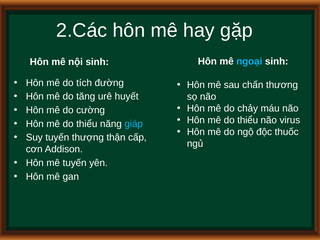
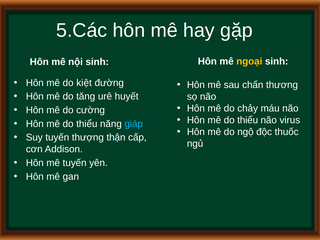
2.Các: 2.Các -> 5.Các
ngoại colour: light blue -> yellow
tích: tích -> kiệt
